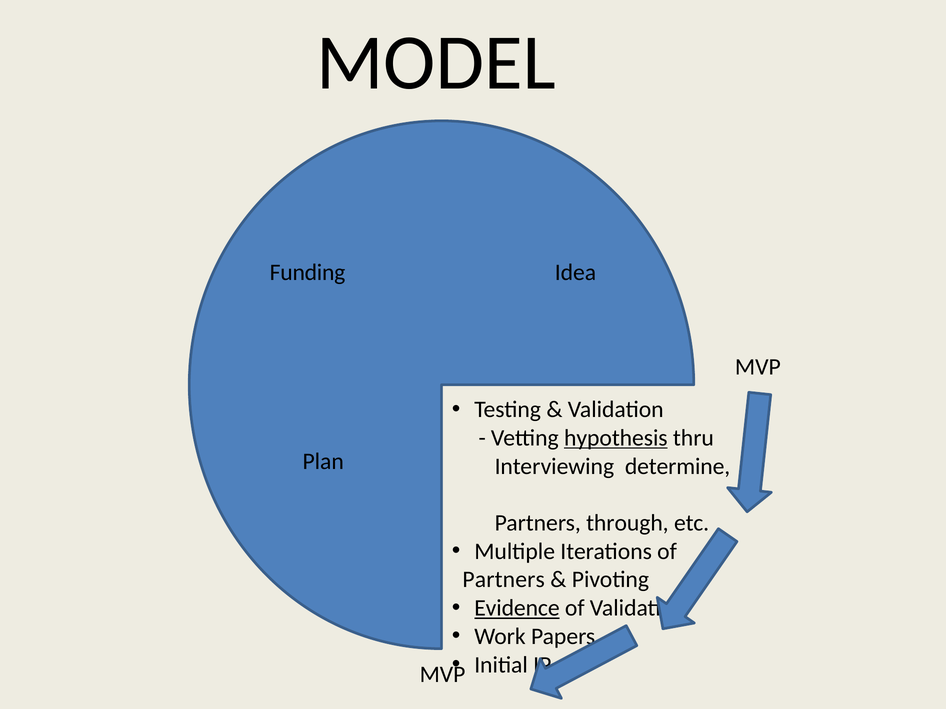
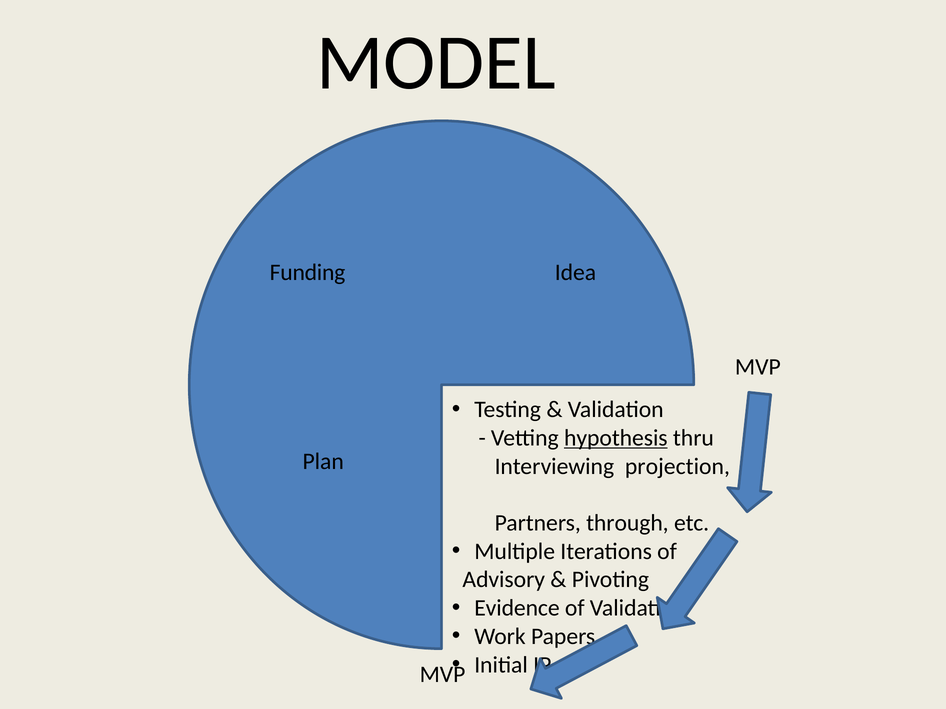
determine: determine -> projection
Partners at (504, 580): Partners -> Advisory
Evidence underline: present -> none
